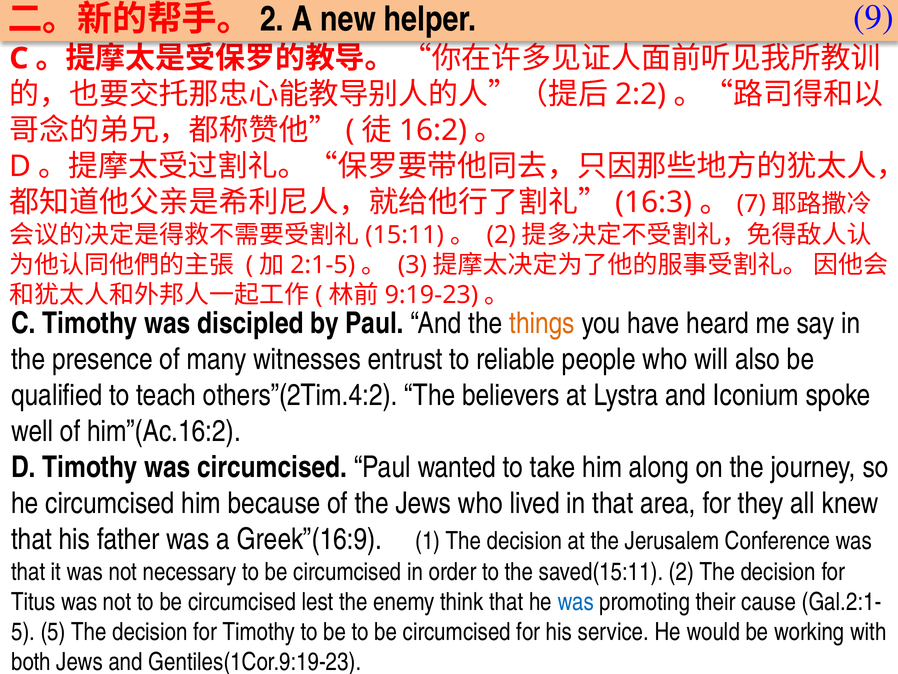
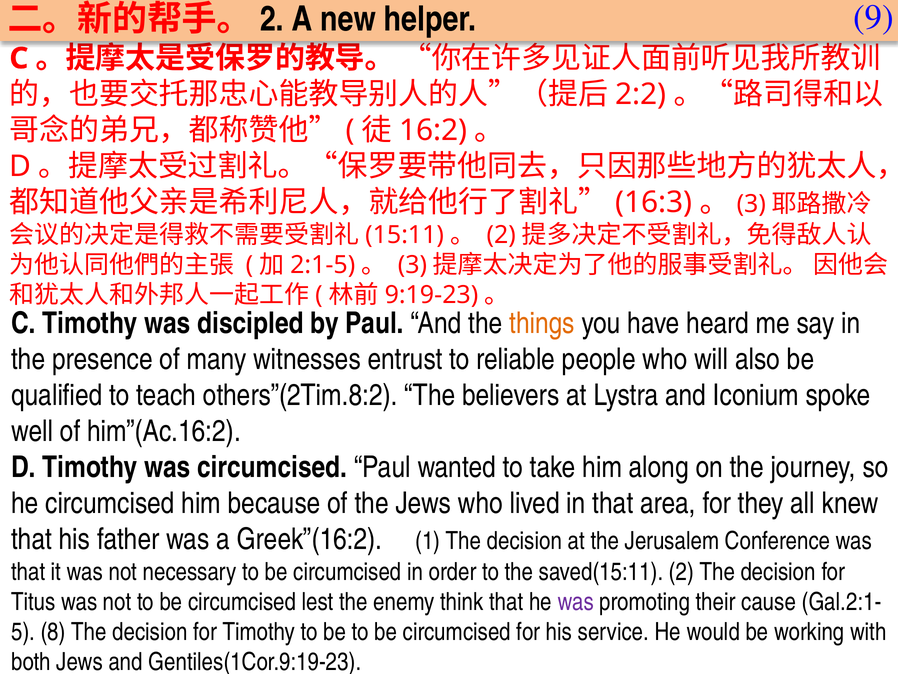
7 at (751, 204): 7 -> 3
others”(2Tim.4:2: others”(2Tim.4:2 -> others”(2Tim.8:2
Greek”(16:9: Greek”(16:9 -> Greek”(16:2
was at (576, 601) colour: blue -> purple
5 at (53, 631): 5 -> 8
